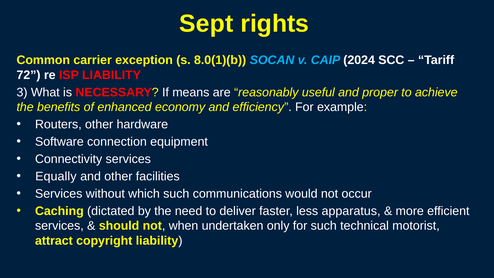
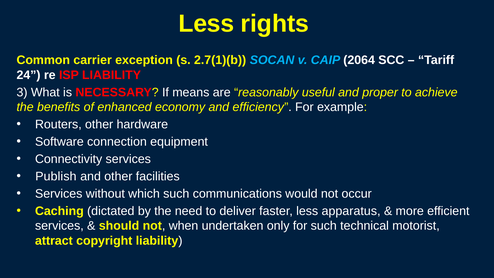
Sept at (206, 24): Sept -> Less
8.0(1)(b: 8.0(1)(b -> 2.7(1)(b
2024: 2024 -> 2064
72: 72 -> 24
Equally: Equally -> Publish
